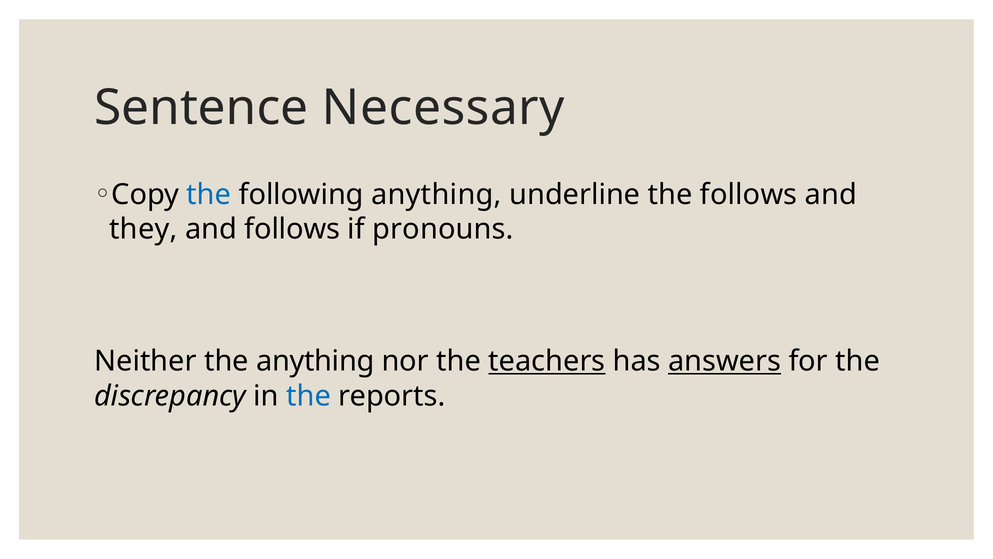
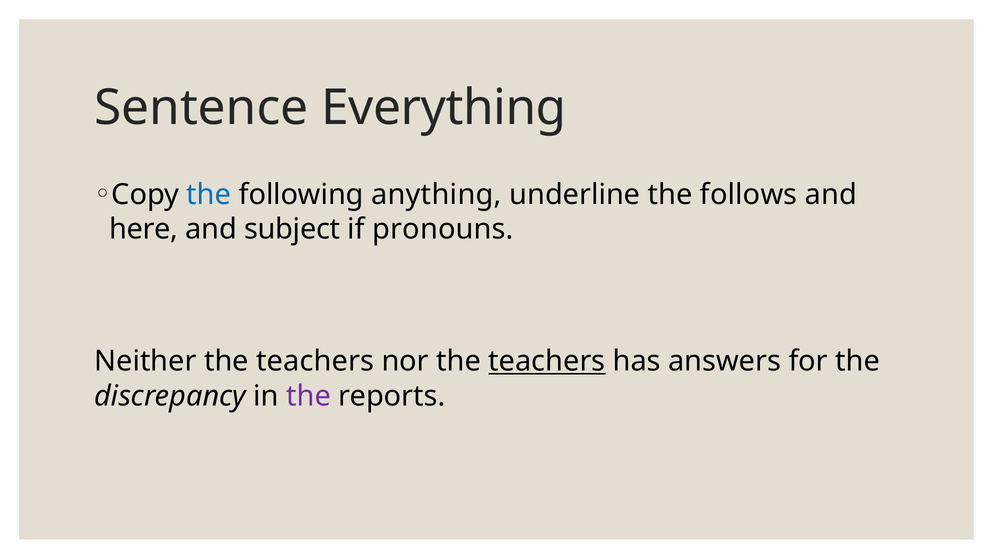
Necessary: Necessary -> Everything
they: they -> here
and follows: follows -> subject
Neither the anything: anything -> teachers
answers underline: present -> none
the at (309, 396) colour: blue -> purple
